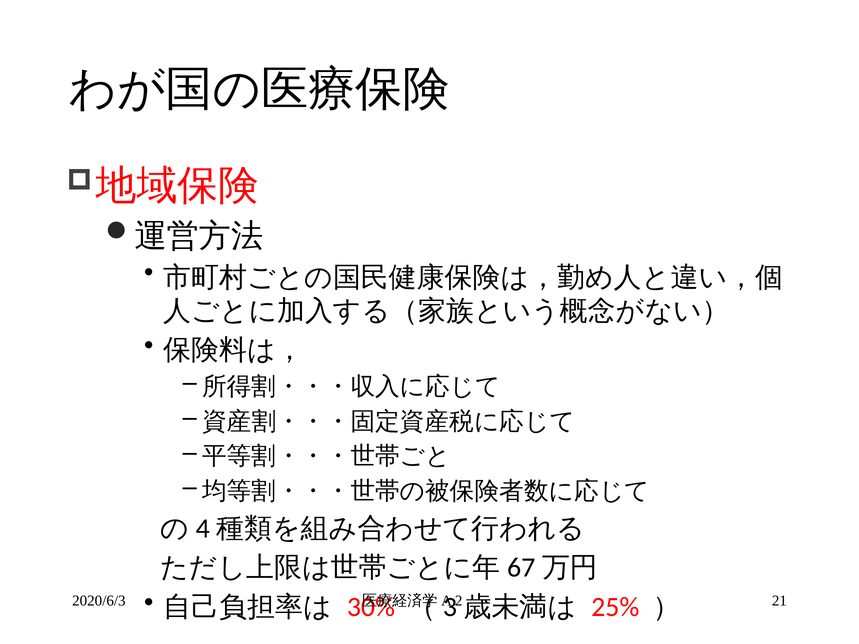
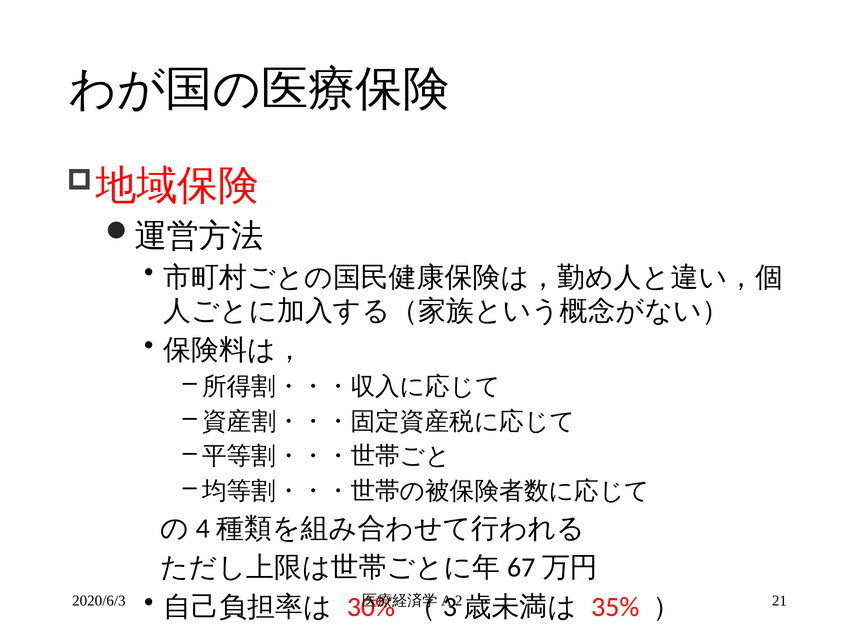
25%: 25% -> 35%
